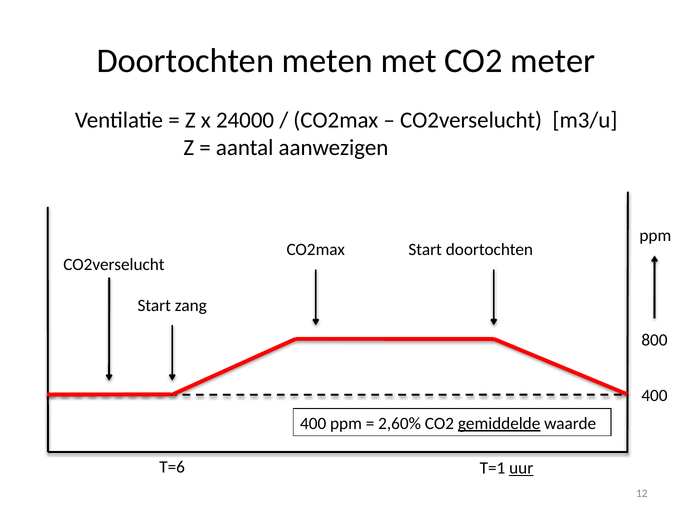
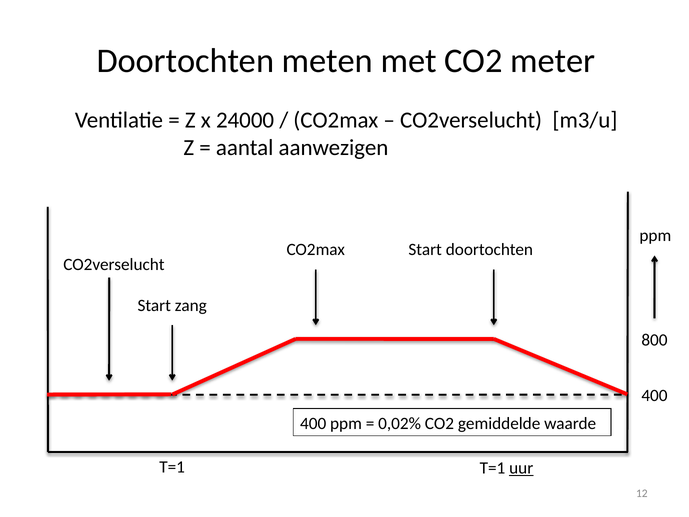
2,60%: 2,60% -> 0,02%
gemiddelde underline: present -> none
T=6 at (172, 467): T=6 -> T=1
